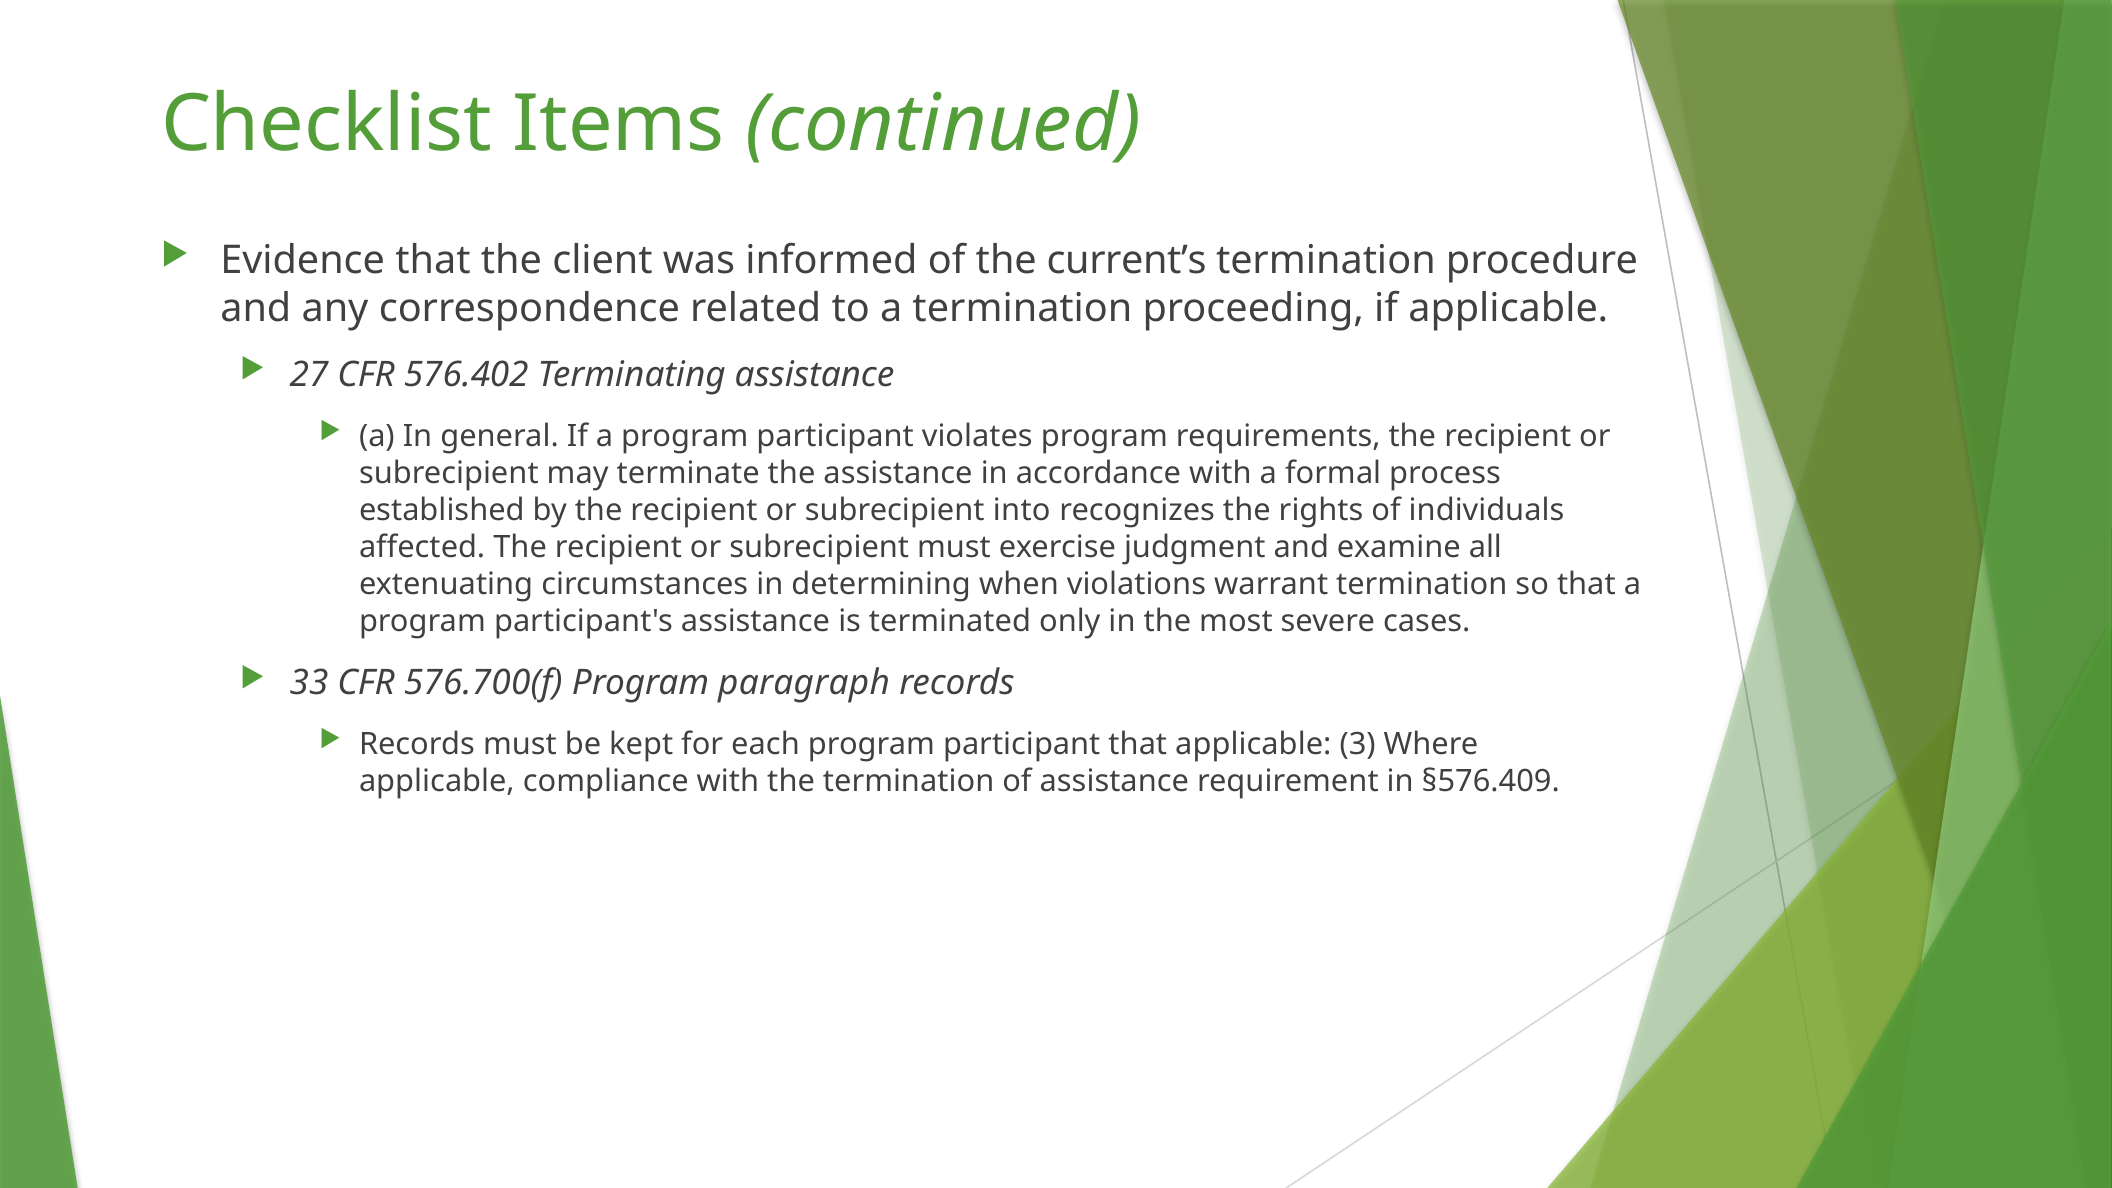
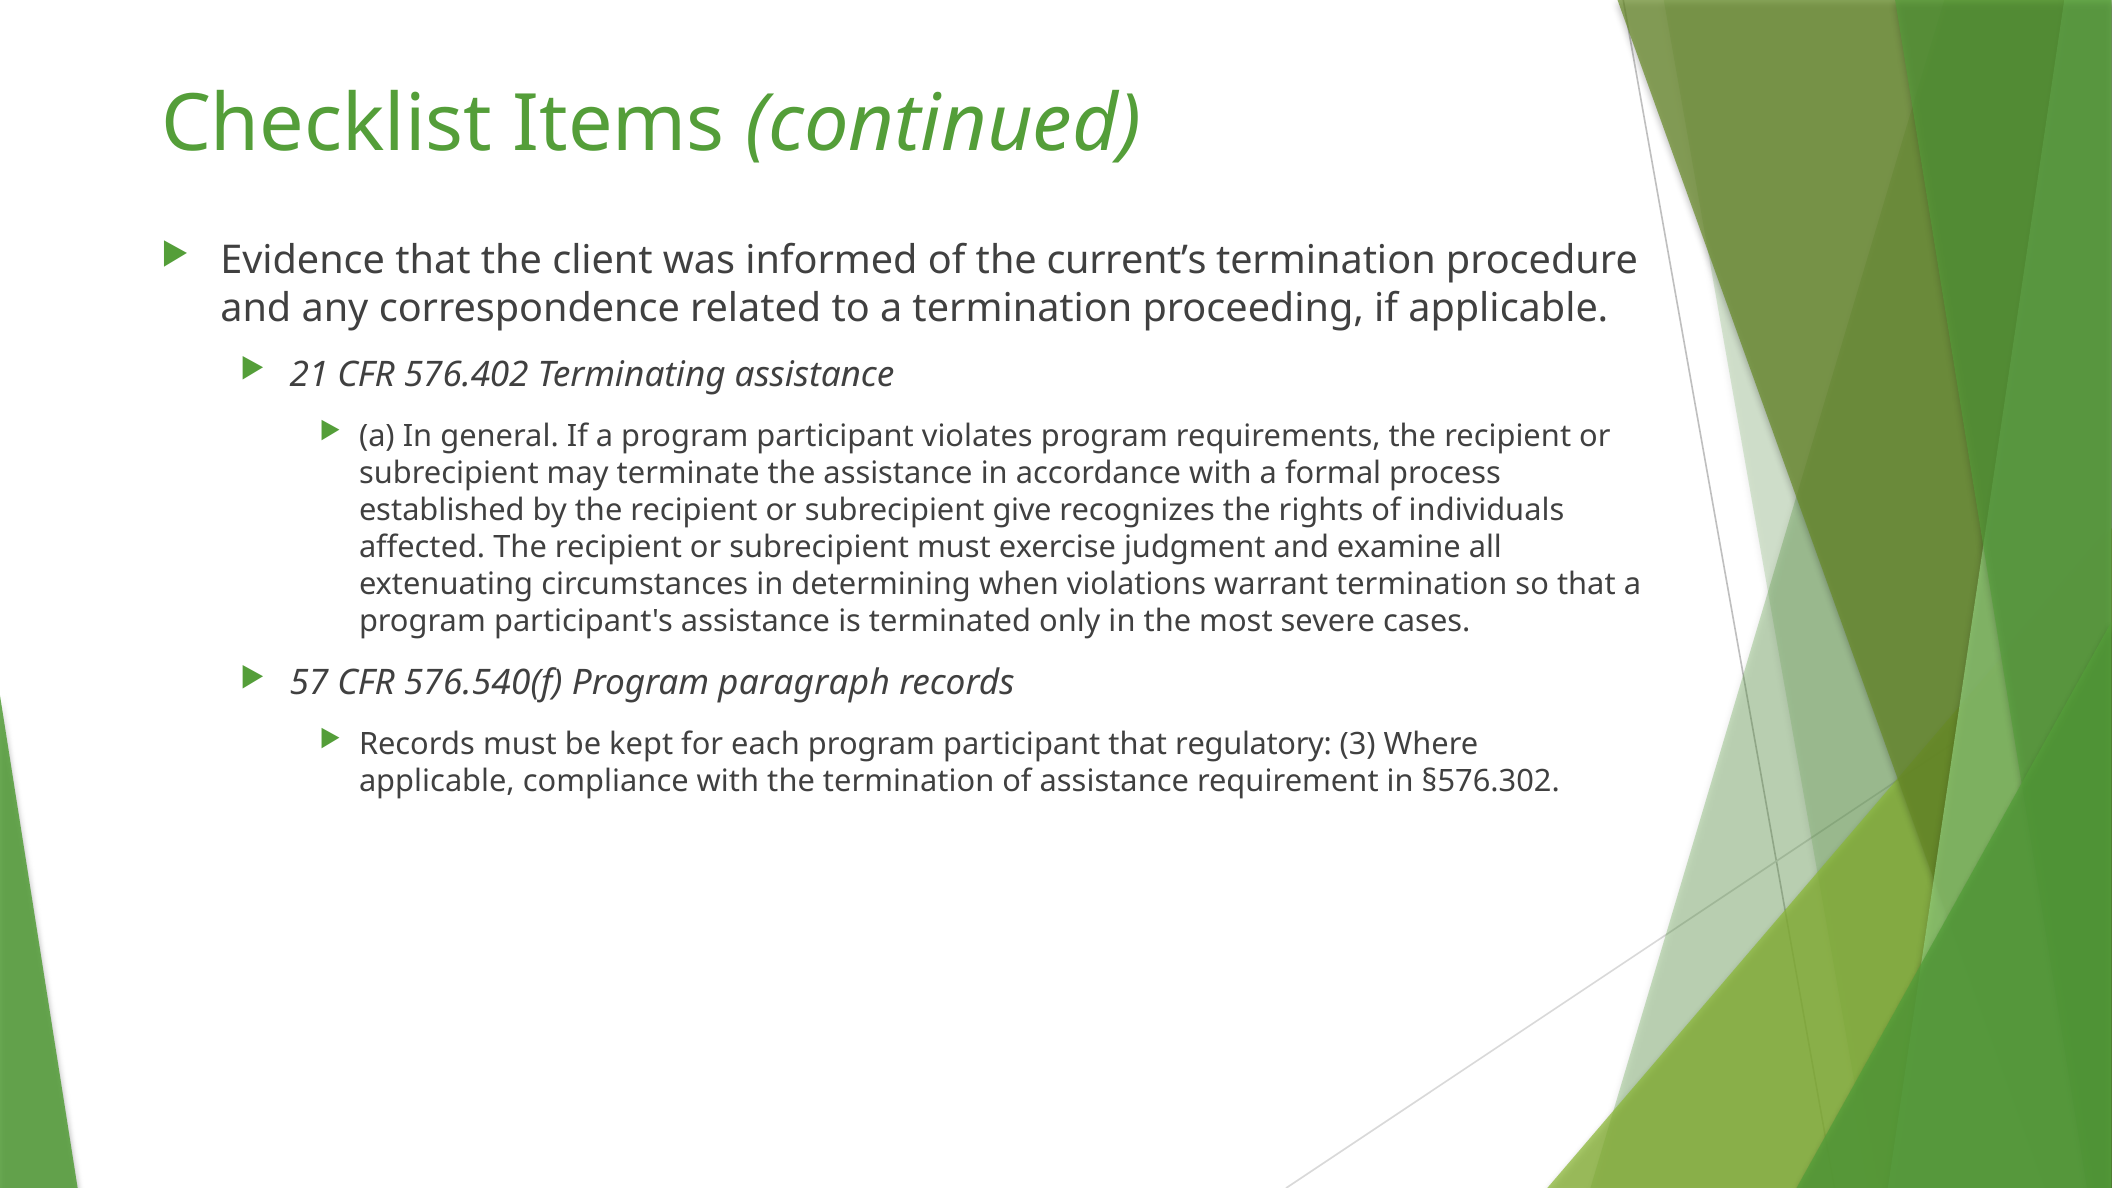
27: 27 -> 21
into: into -> give
33: 33 -> 57
576.700(f: 576.700(f -> 576.540(f
that applicable: applicable -> regulatory
§576.409: §576.409 -> §576.302
